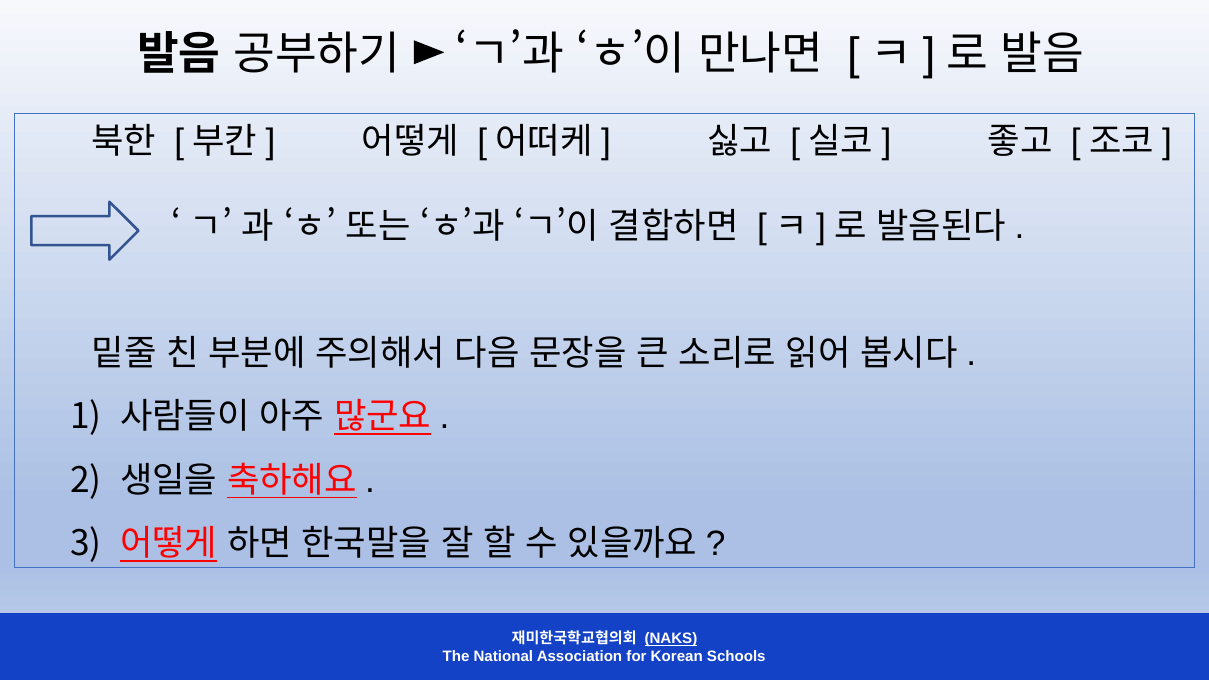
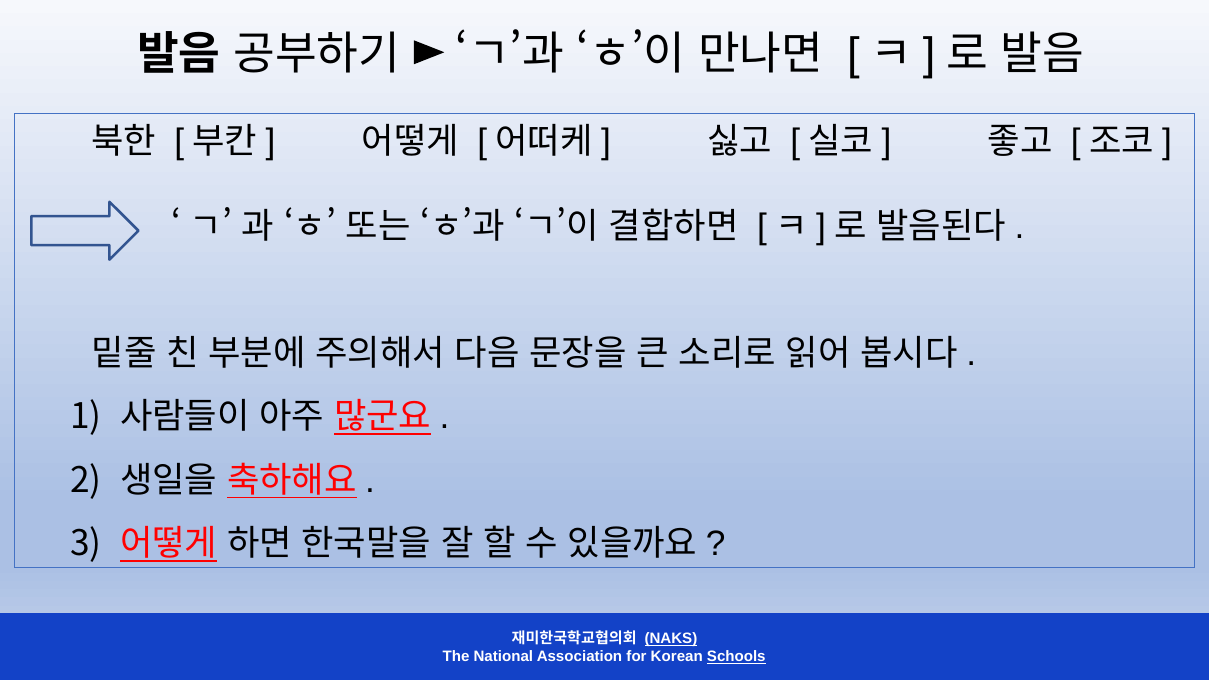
Schools underline: none -> present
